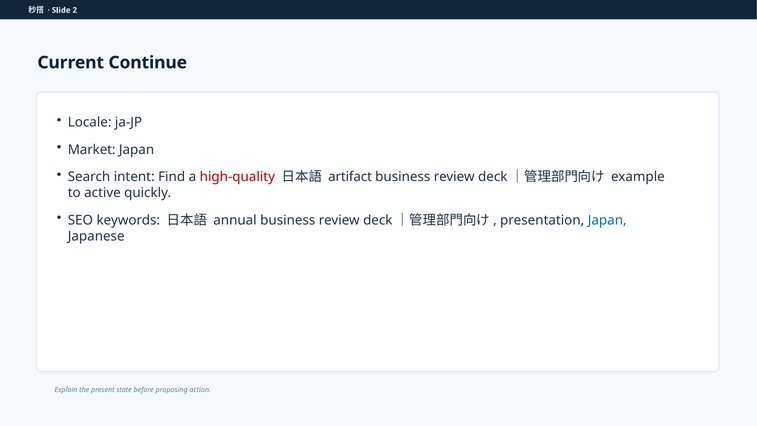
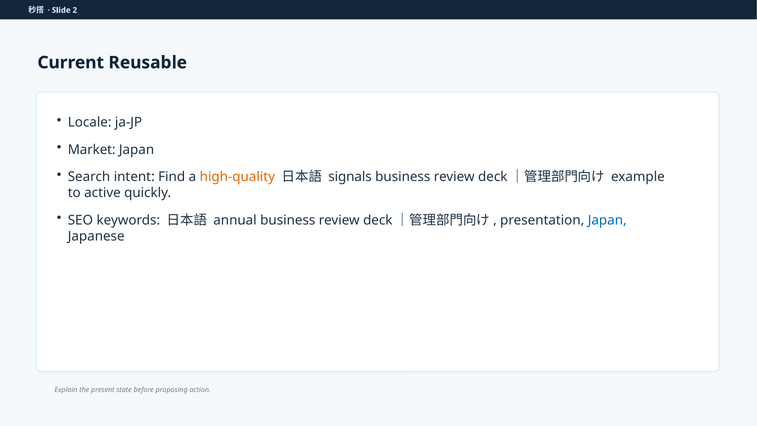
Continue: Continue -> Reusable
high-quality colour: red -> orange
artifact: artifact -> signals
